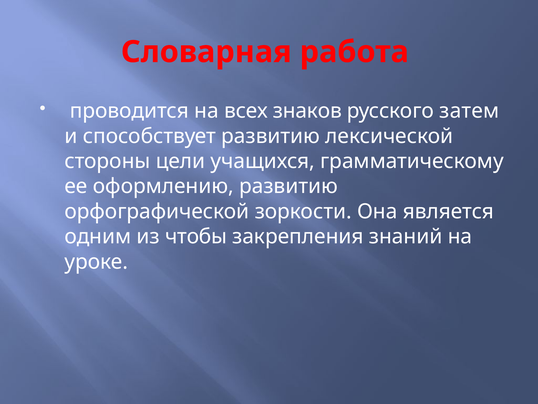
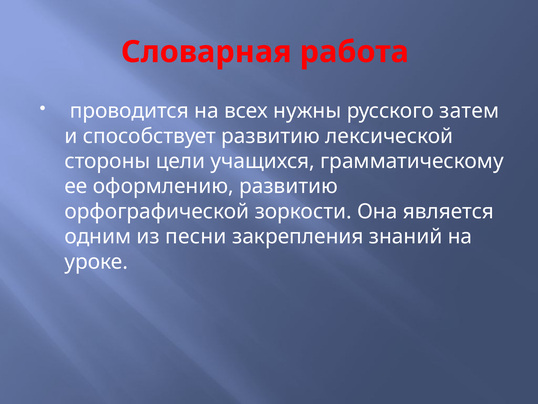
знаков: знаков -> нужны
чтобы: чтобы -> песни
